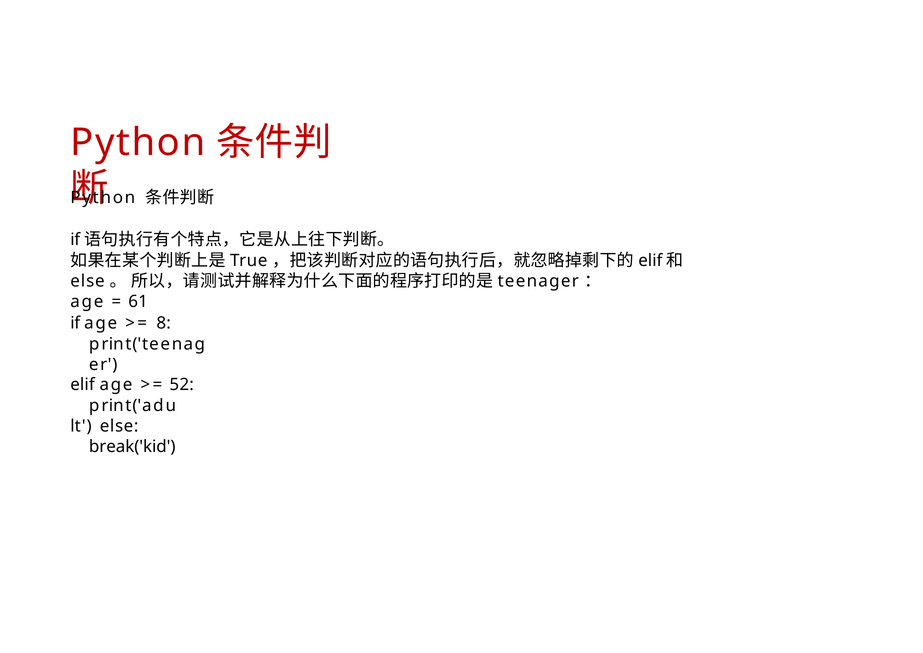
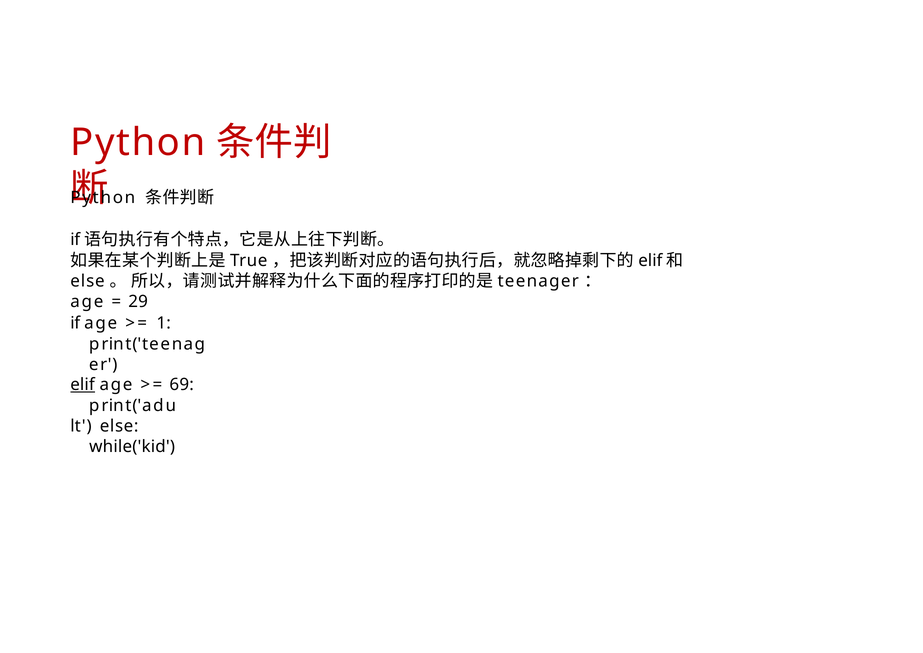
61: 61 -> 29
8: 8 -> 1
elif underline: none -> present
52: 52 -> 69
break('kid: break('kid -> while('kid
